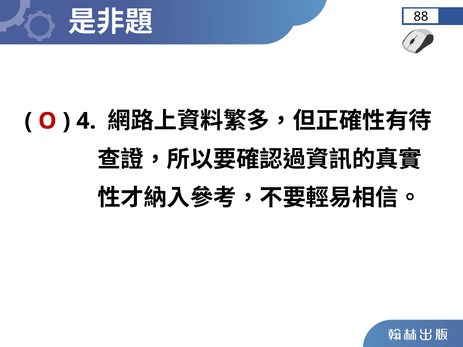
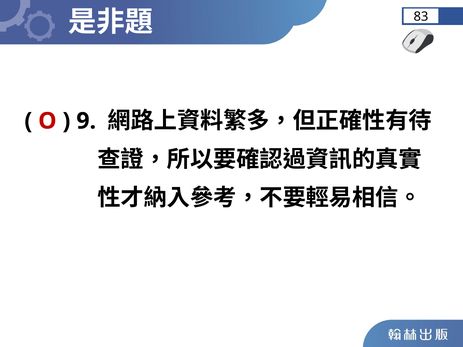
88: 88 -> 83
4: 4 -> 9
